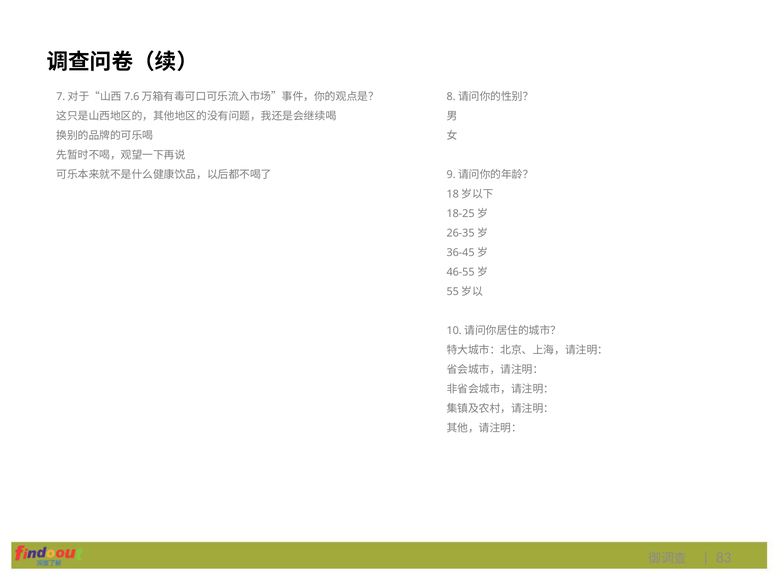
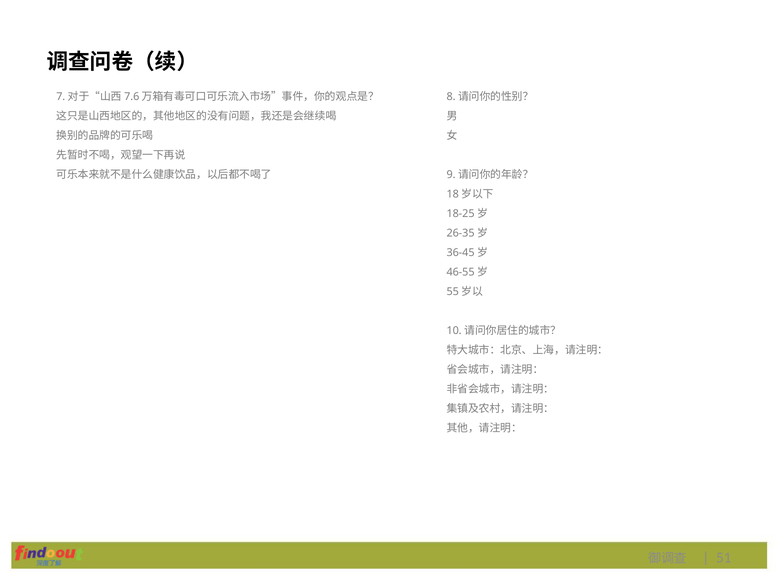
83: 83 -> 51
